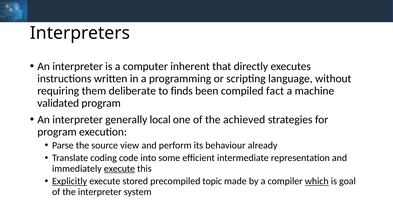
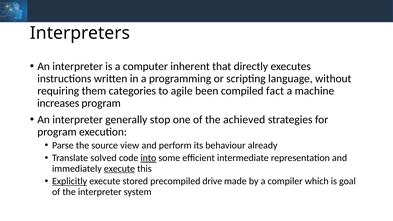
deliberate: deliberate -> categories
finds: finds -> agile
validated: validated -> increases
local: local -> stop
coding: coding -> solved
into underline: none -> present
topic: topic -> drive
which underline: present -> none
